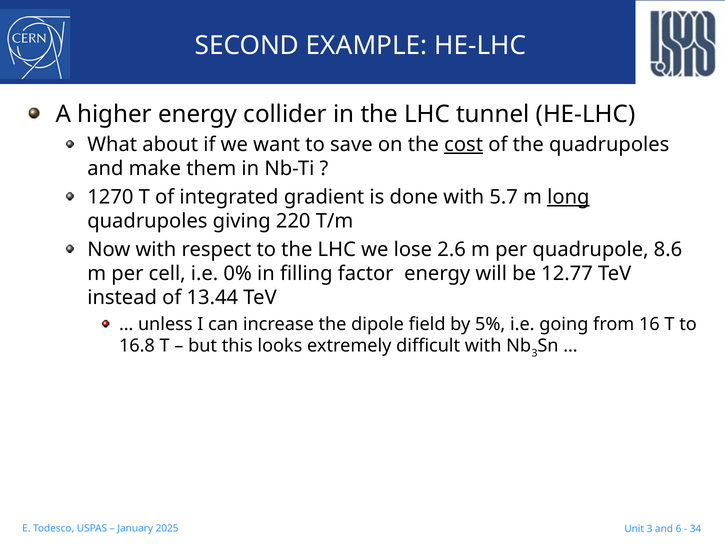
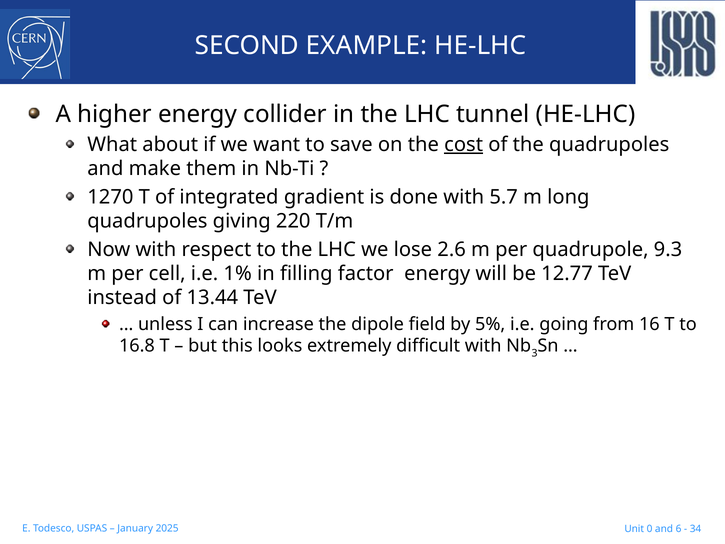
long underline: present -> none
8.6: 8.6 -> 9.3
0%: 0% -> 1%
Unit 3: 3 -> 0
